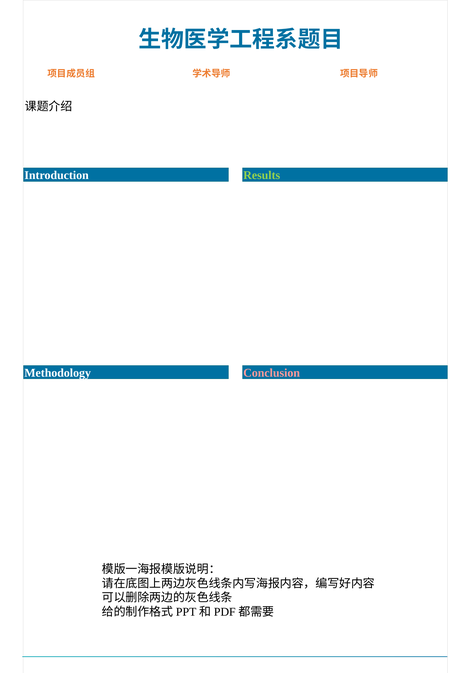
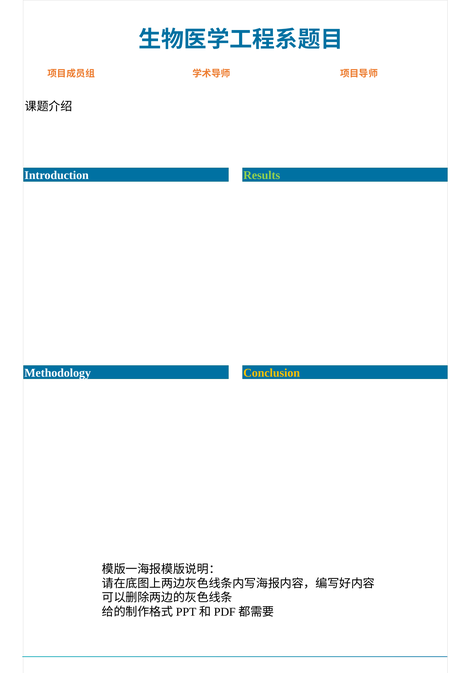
Conclusion colour: pink -> yellow
